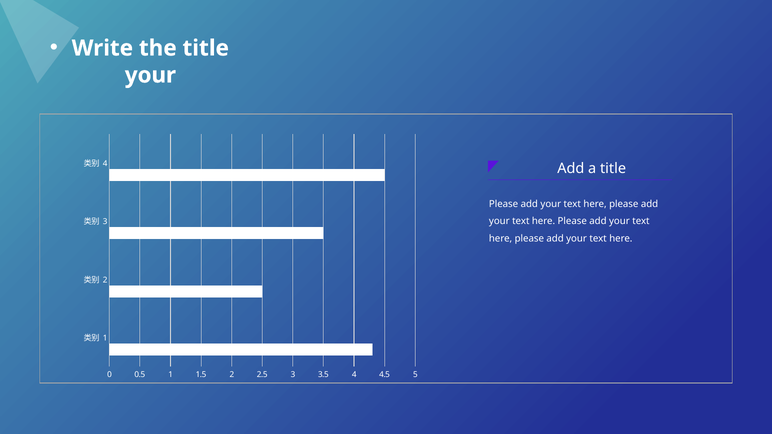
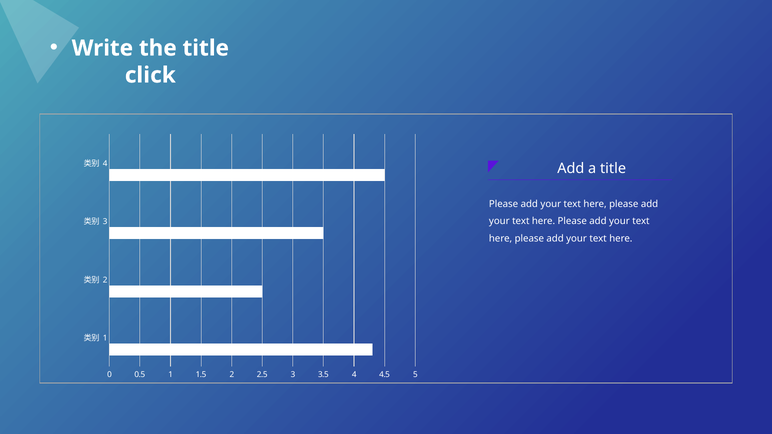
your at (150, 75): your -> click
